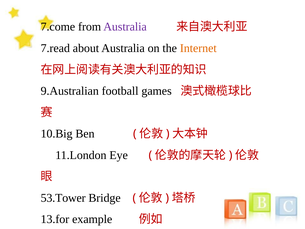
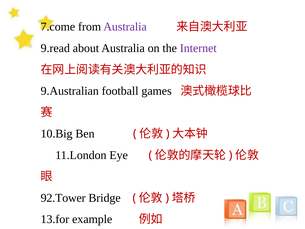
7.read: 7.read -> 9.read
Internet colour: orange -> purple
53.Tower: 53.Tower -> 92.Tower
